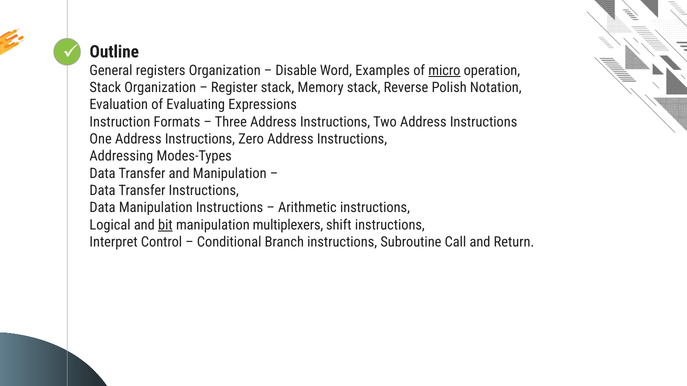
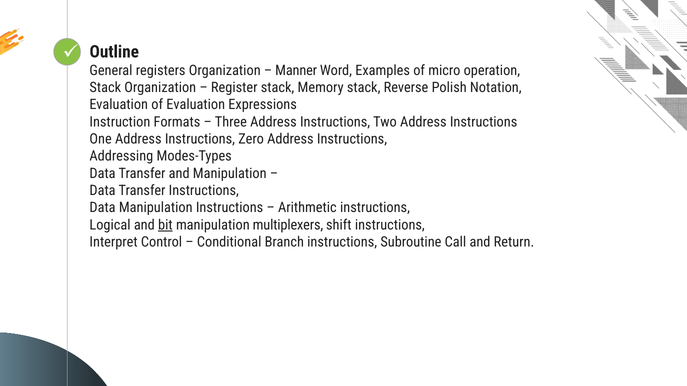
Disable: Disable -> Manner
micro underline: present -> none
of Evaluating: Evaluating -> Evaluation
